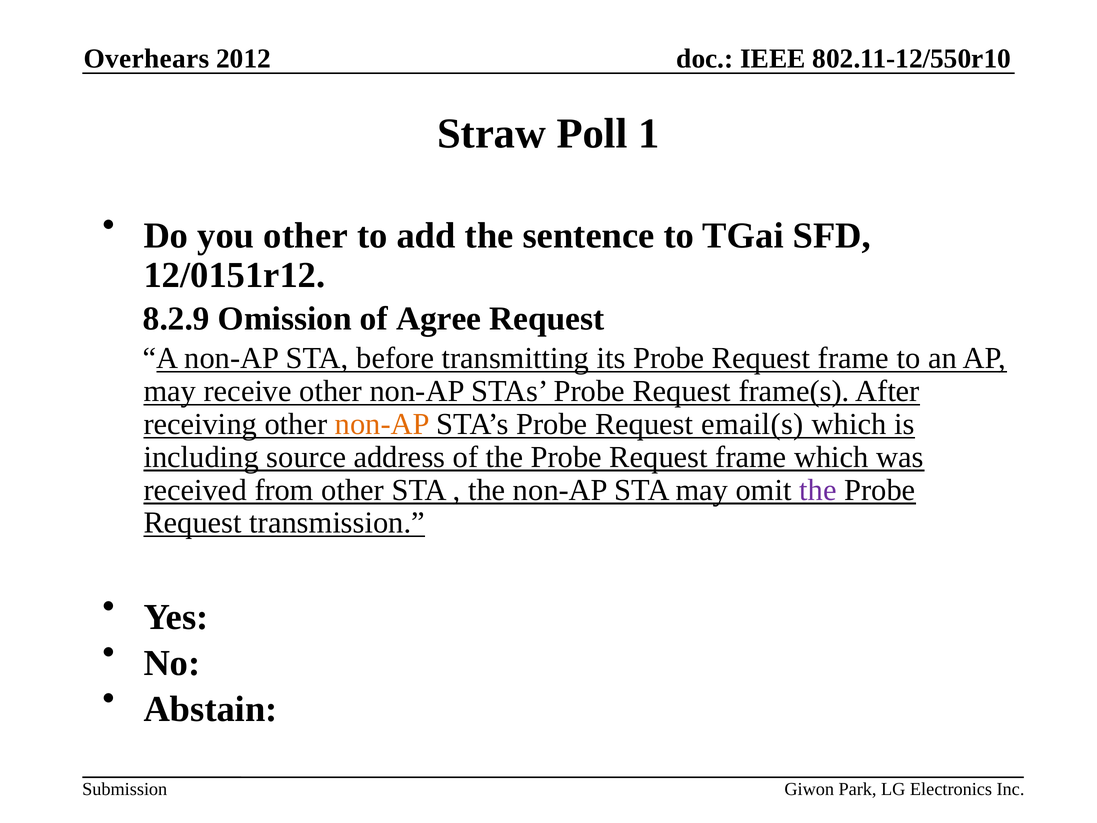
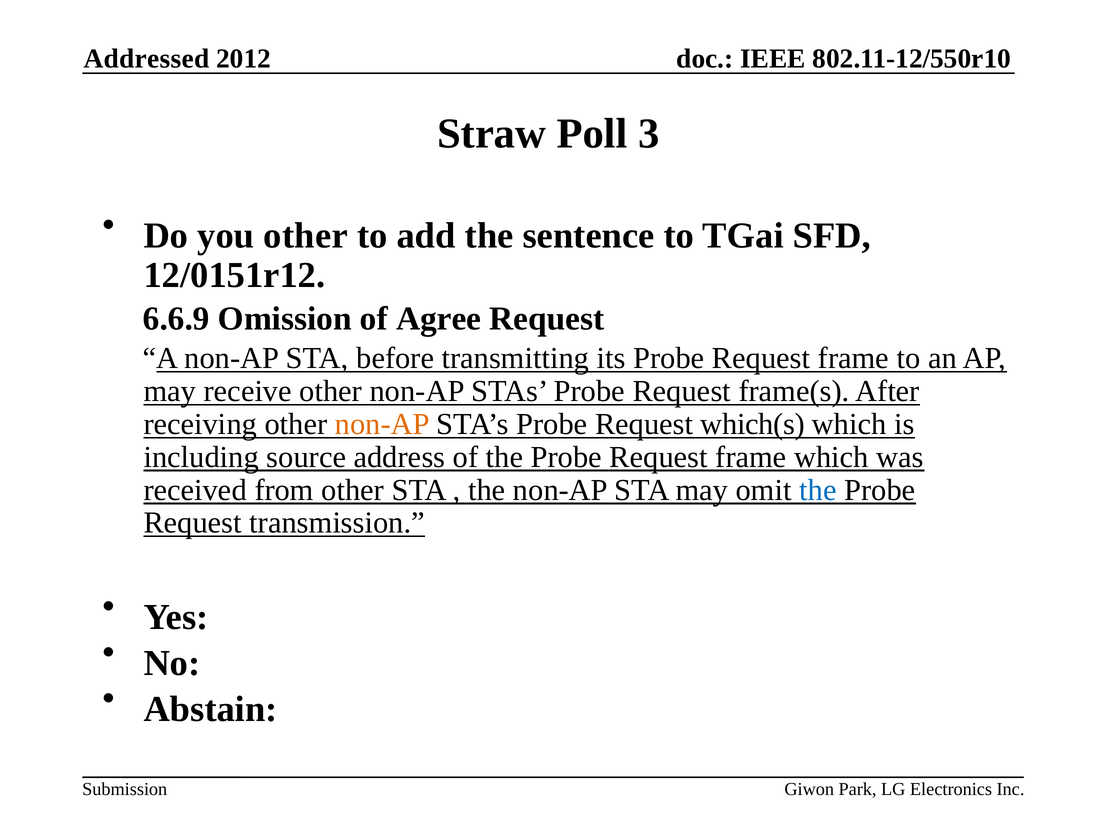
Overhears: Overhears -> Addressed
1: 1 -> 3
8.2.9: 8.2.9 -> 6.6.9
email(s: email(s -> which(s
the at (818, 490) colour: purple -> blue
